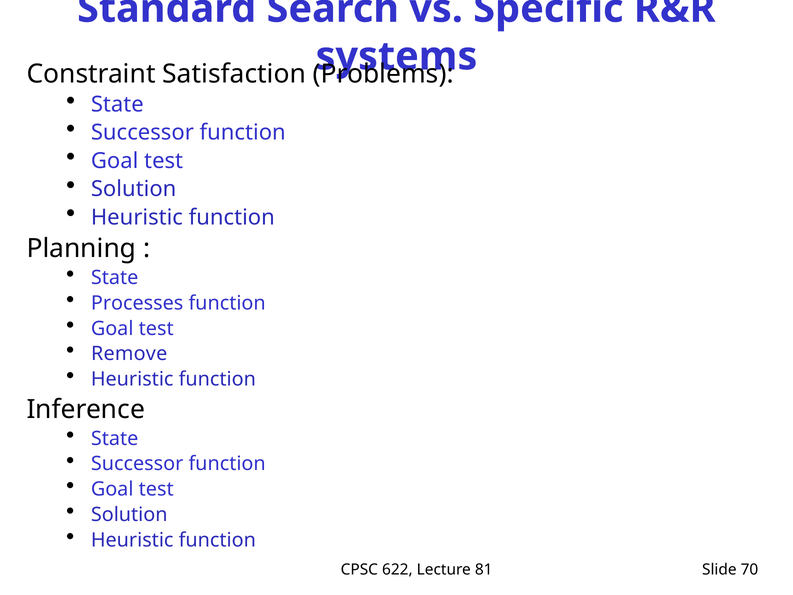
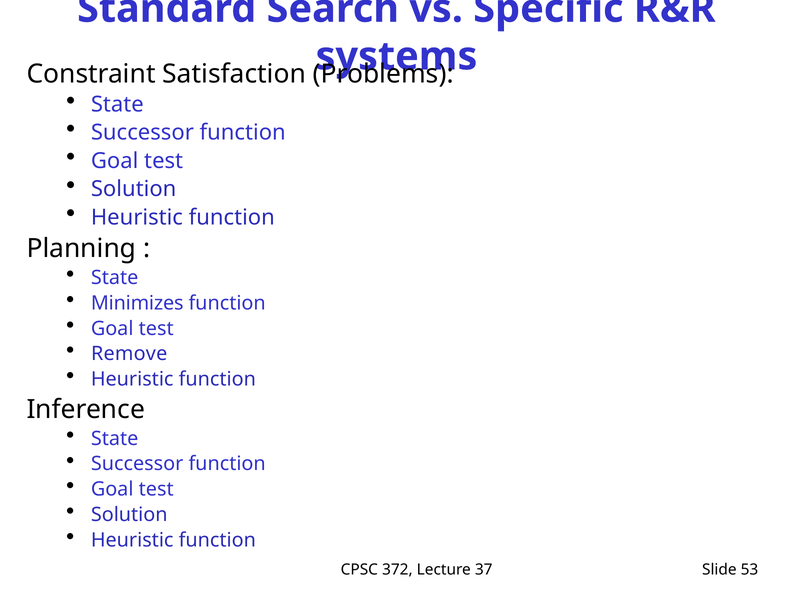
Processes: Processes -> Minimizes
622: 622 -> 372
81: 81 -> 37
70: 70 -> 53
